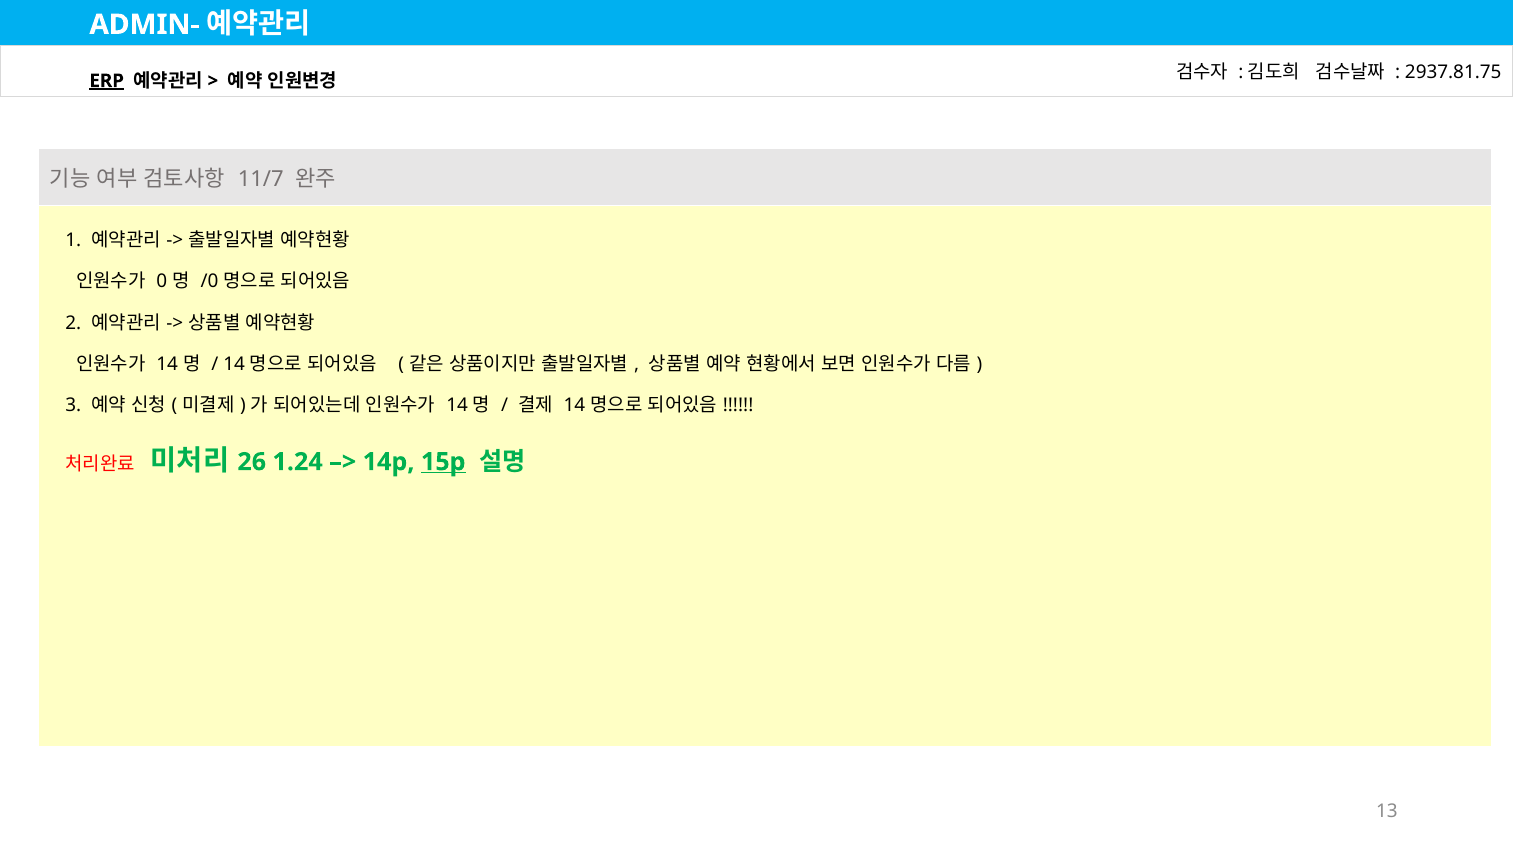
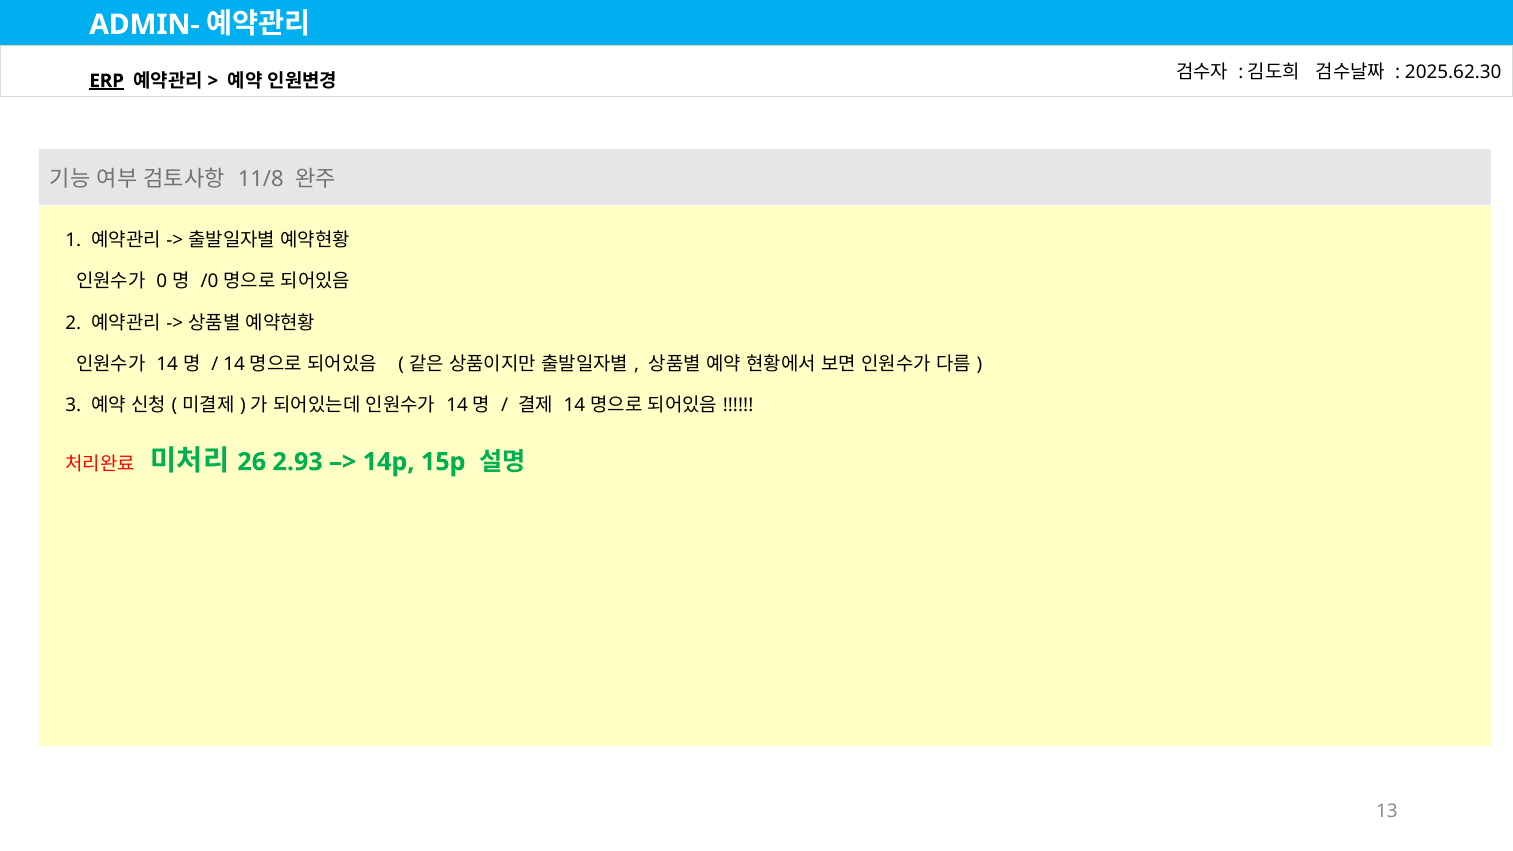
2937.81.75: 2937.81.75 -> 2025.62.30
11/7: 11/7 -> 11/8
1.24: 1.24 -> 2.93
15p underline: present -> none
